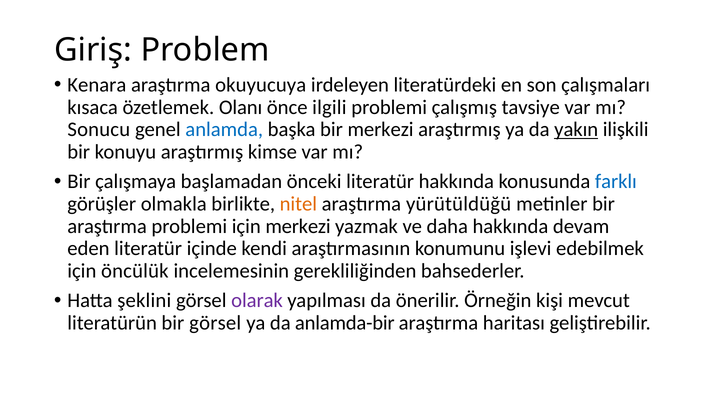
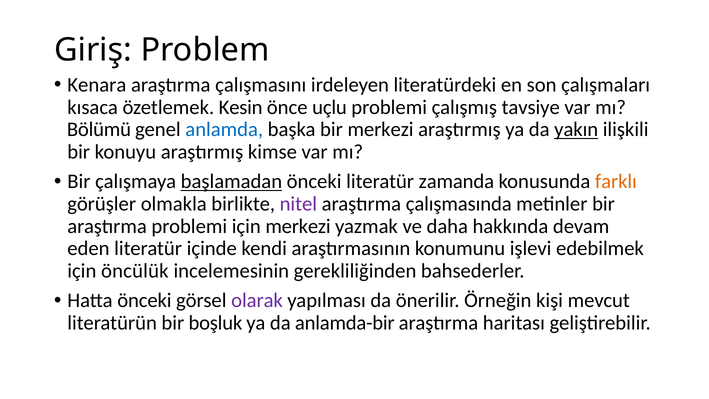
okuyucuya: okuyucuya -> çalışmasını
Olanı: Olanı -> Kesin
ilgili: ilgili -> uçlu
Sonucu: Sonucu -> Bölümü
başlamadan underline: none -> present
literatür hakkında: hakkında -> zamanda
farklı colour: blue -> orange
nitel colour: orange -> purple
yürütüldüğü: yürütüldüğü -> çalışmasında
Hatta şeklini: şeklini -> önceki
bir görsel: görsel -> boşluk
